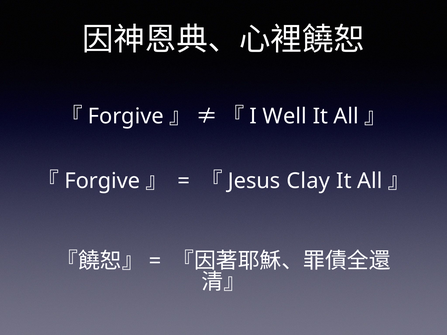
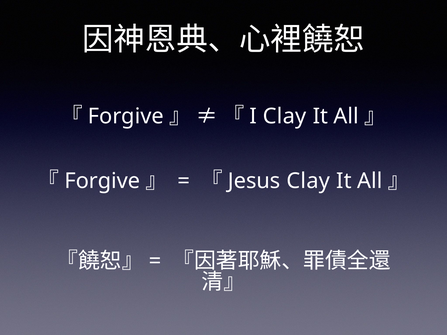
Well at (285, 116): Well -> Clay
